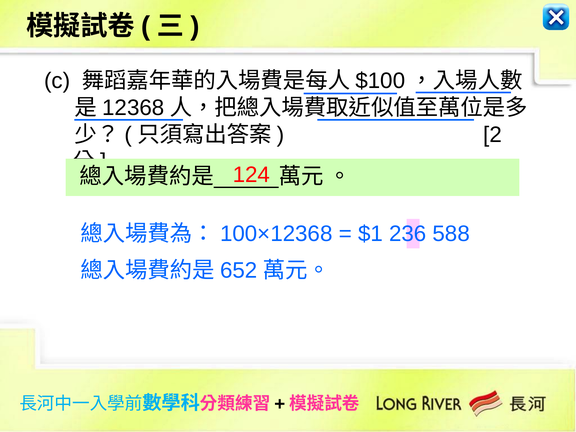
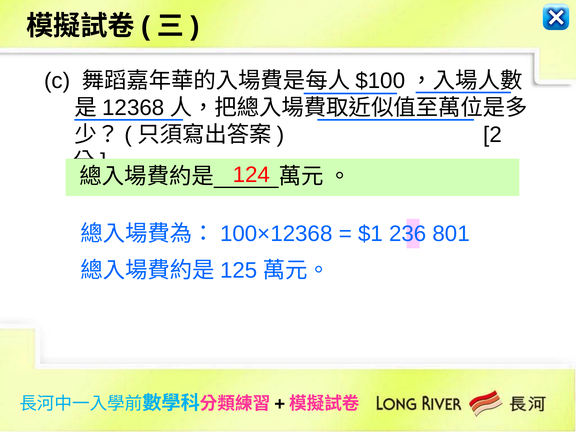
588: 588 -> 801
652: 652 -> 125
